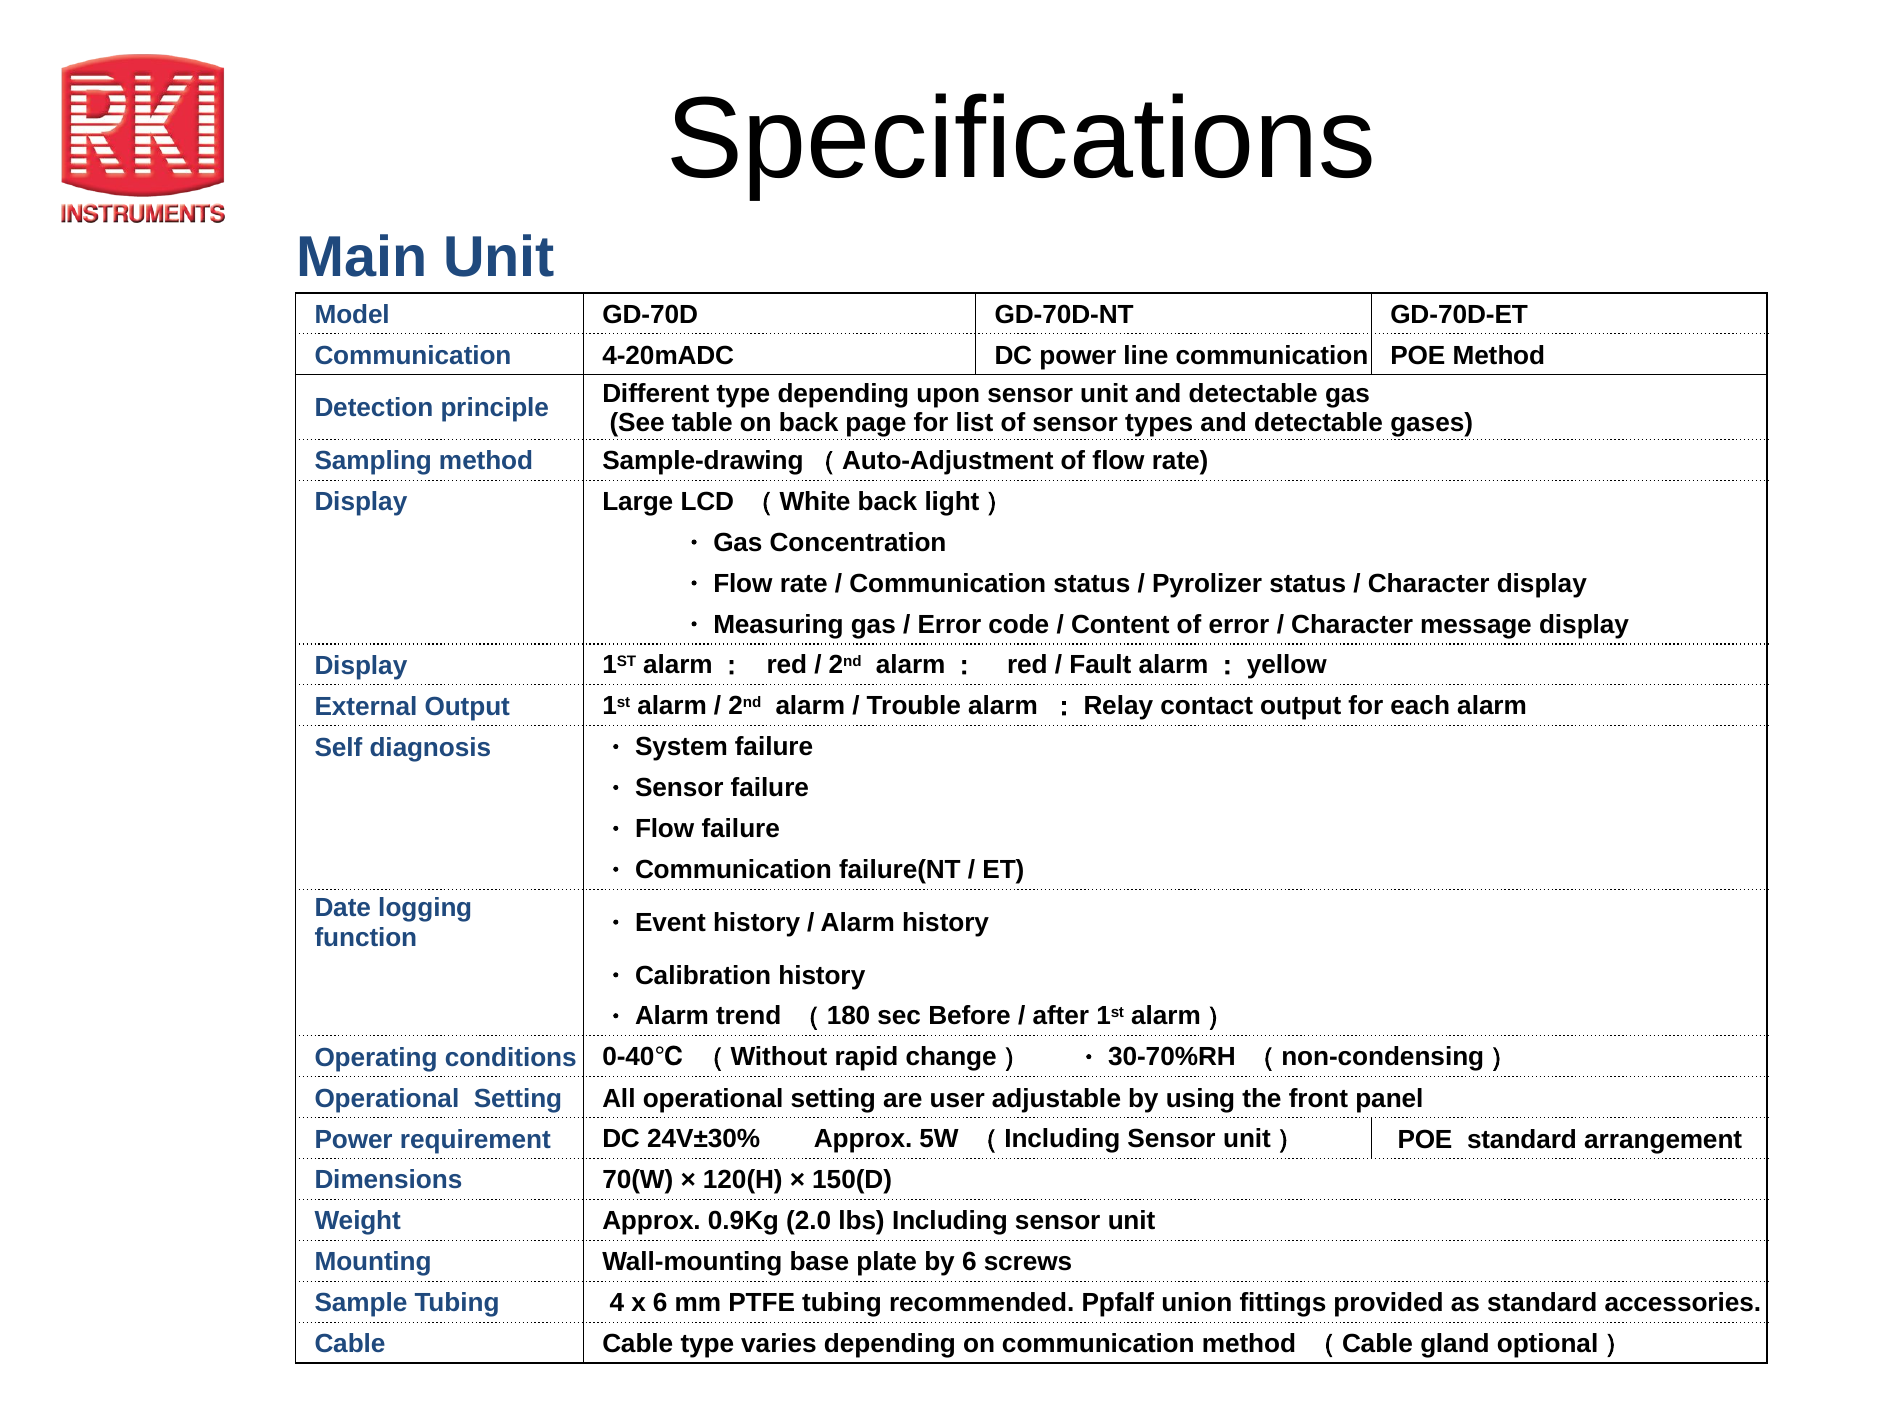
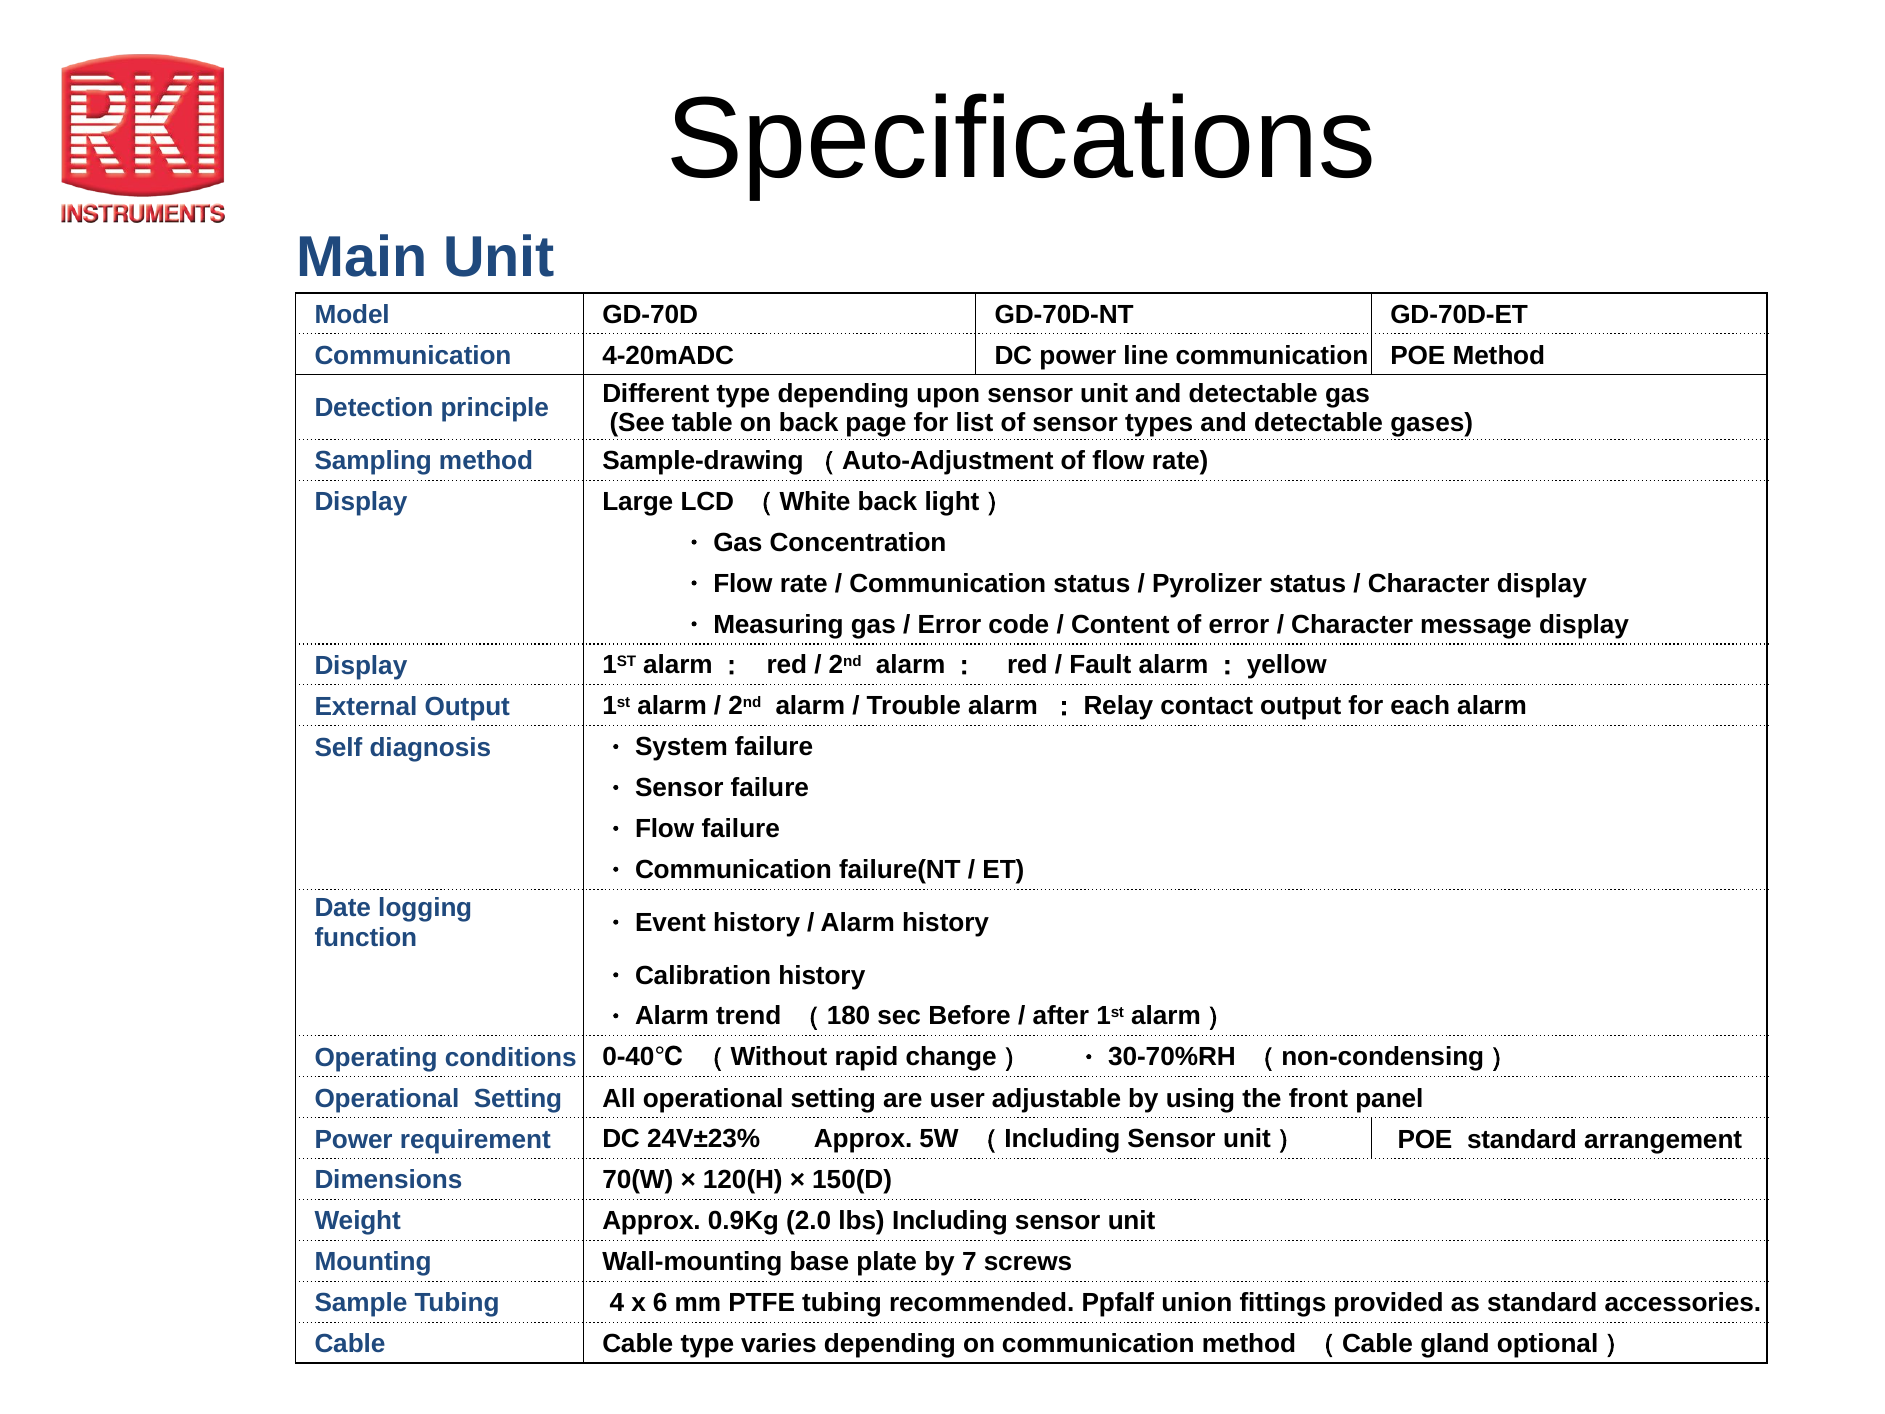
24V±30%: 24V±30% -> 24V±23%
by 6: 6 -> 7
